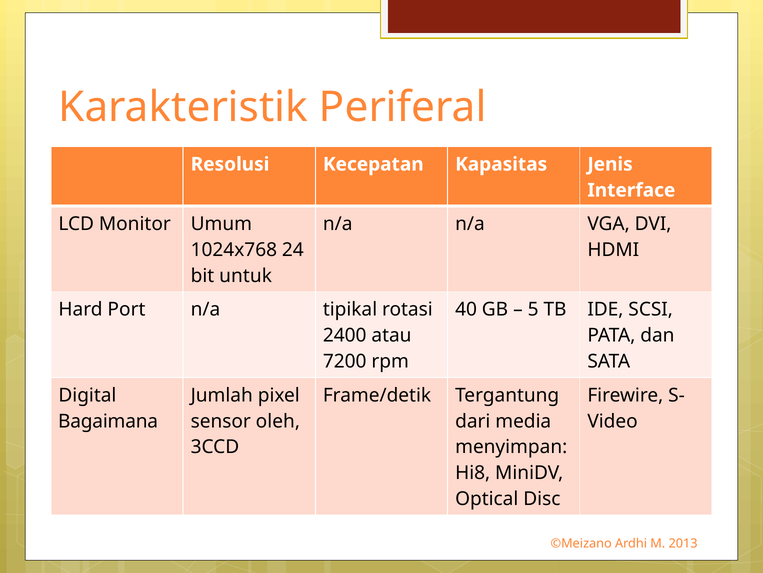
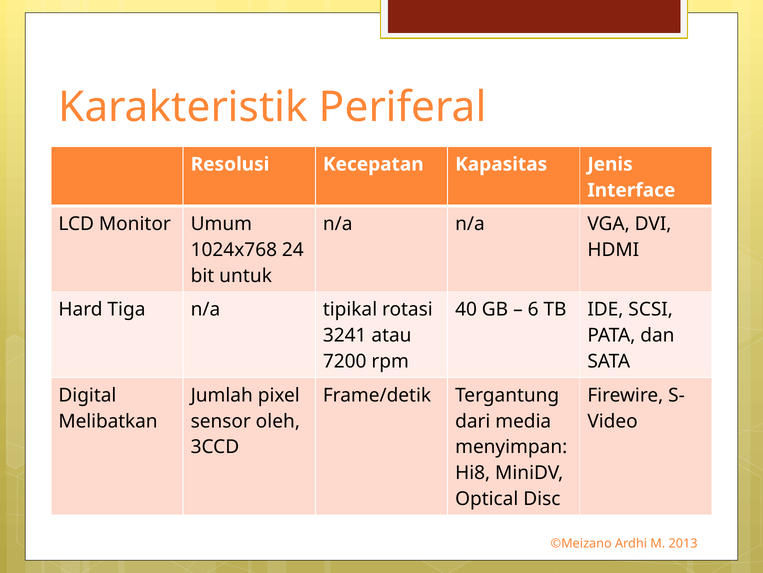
Port: Port -> Tiga
5: 5 -> 6
2400: 2400 -> 3241
Bagaimana: Bagaimana -> Melibatkan
